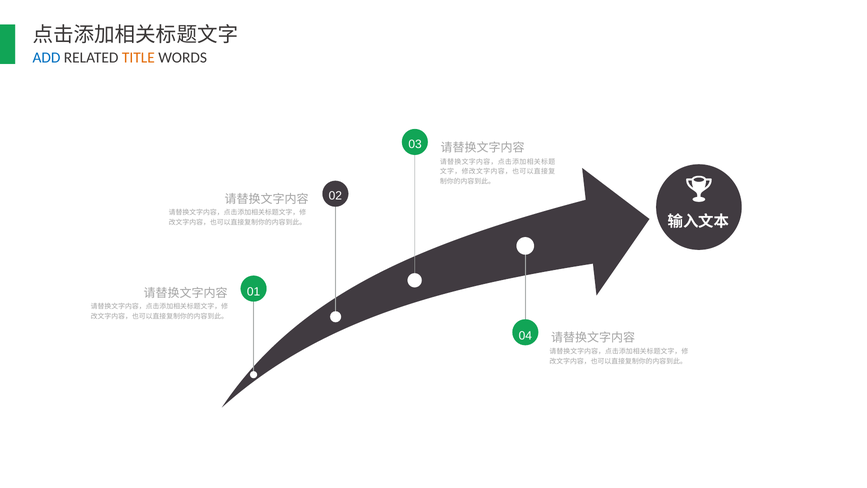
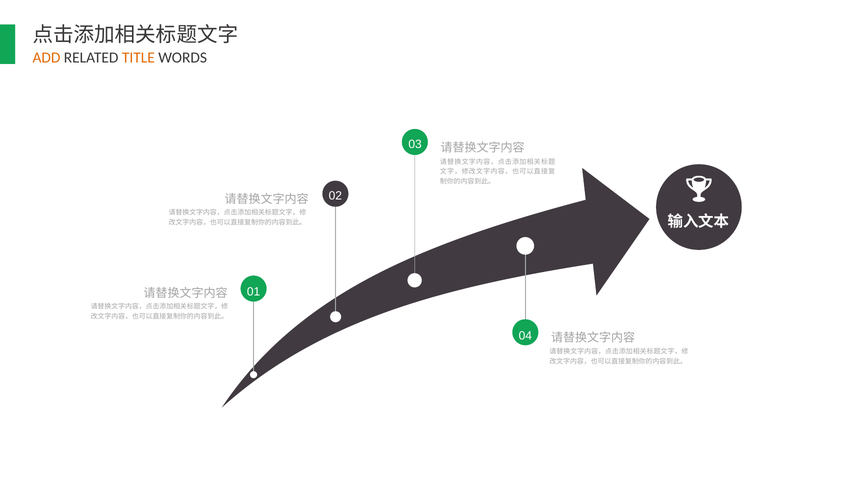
ADD colour: blue -> orange
